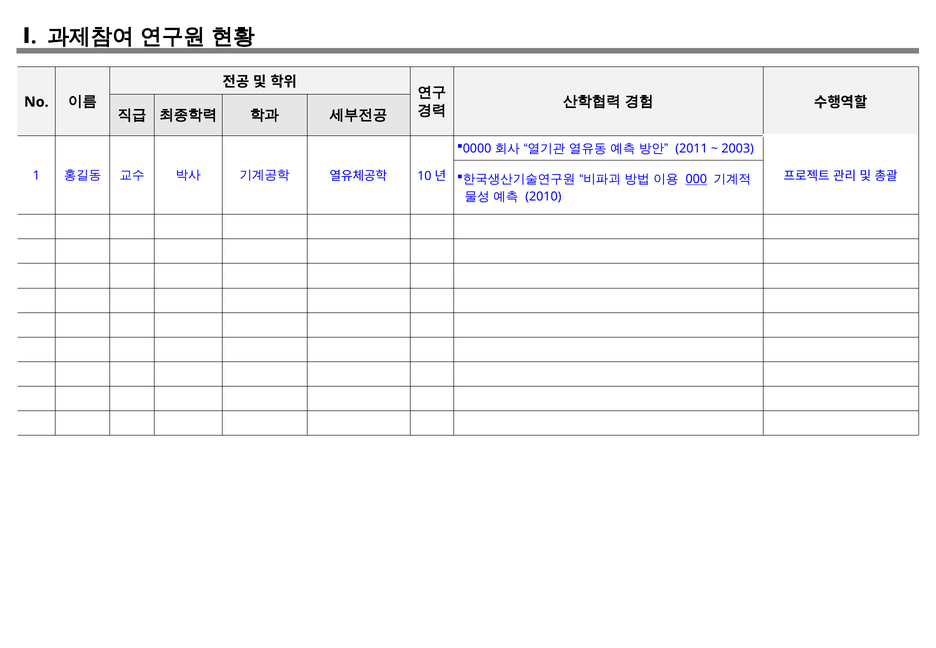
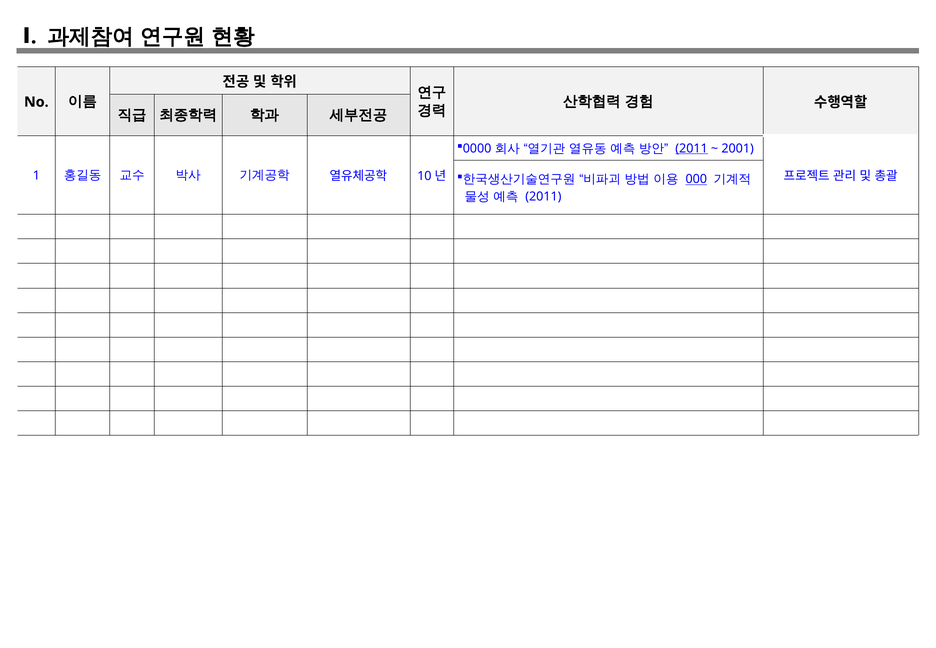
2011 at (692, 148) underline: none -> present
2003: 2003 -> 2001
2010 at (543, 196): 2010 -> 2011
